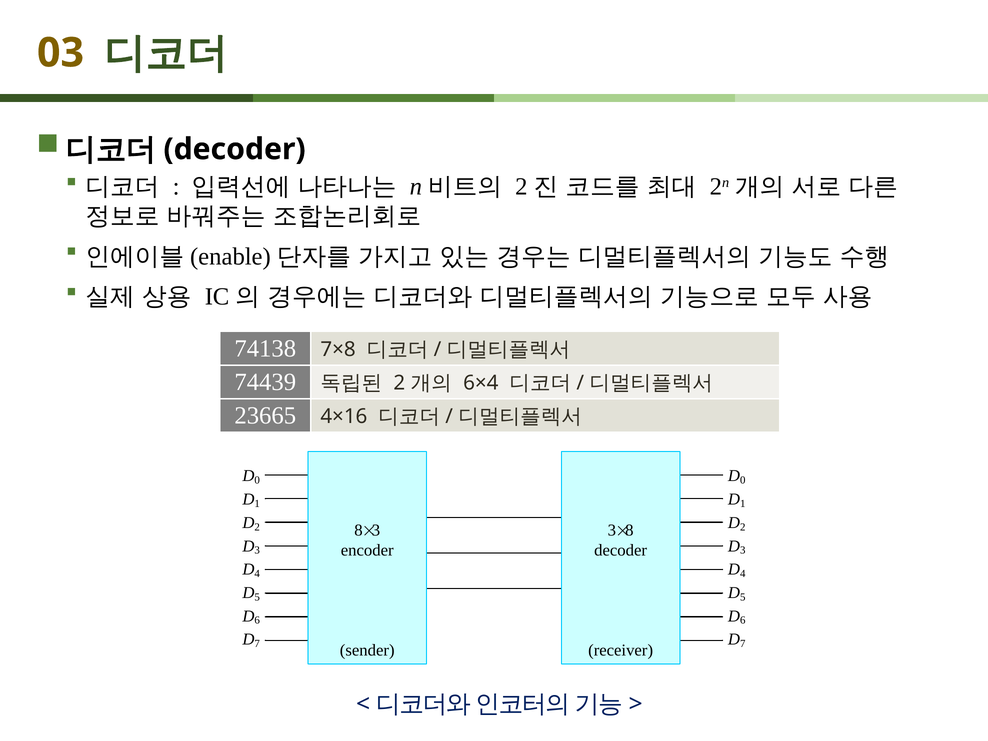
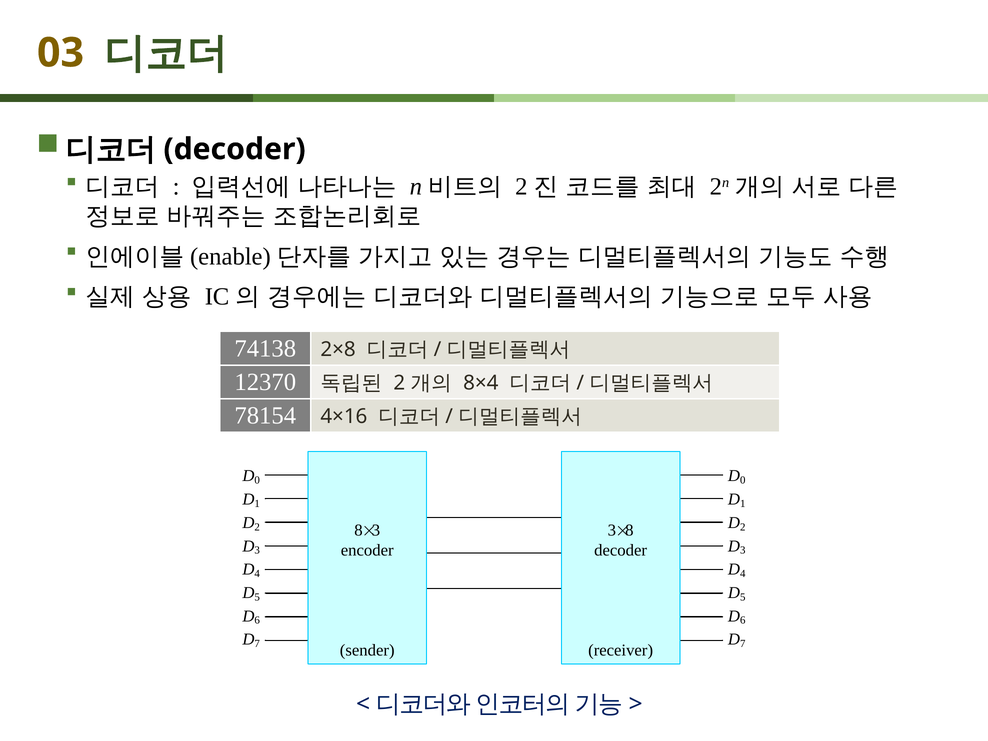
7×8: 7×8 -> 2×8
74439: 74439 -> 12370
6×4: 6×4 -> 8×4
23665: 23665 -> 78154
